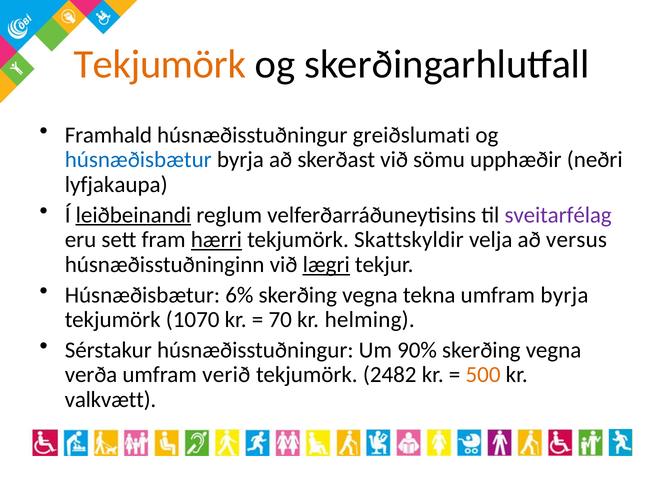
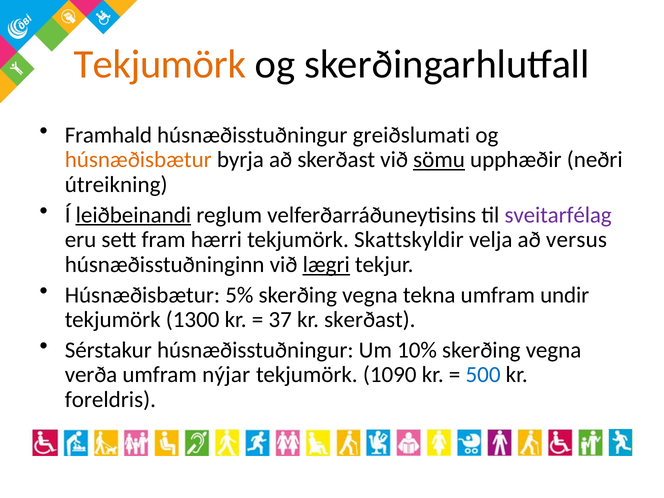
húsnæðisbætur at (138, 160) colour: blue -> orange
sömu underline: none -> present
lyfjakaupa: lyfjakaupa -> útreikning
hærri underline: present -> none
6%: 6% -> 5%
umfram byrja: byrja -> undir
1070: 1070 -> 1300
70: 70 -> 37
kr helming: helming -> skerðast
90%: 90% -> 10%
verið: verið -> nýjar
2482: 2482 -> 1090
500 colour: orange -> blue
valkvætt: valkvætt -> foreldris
